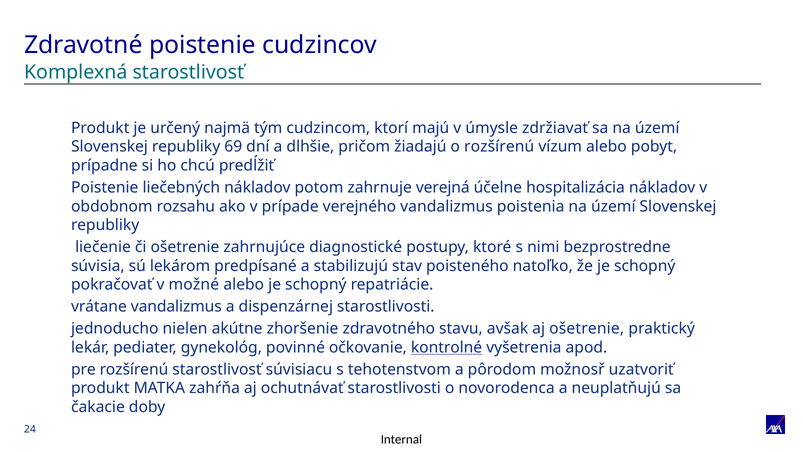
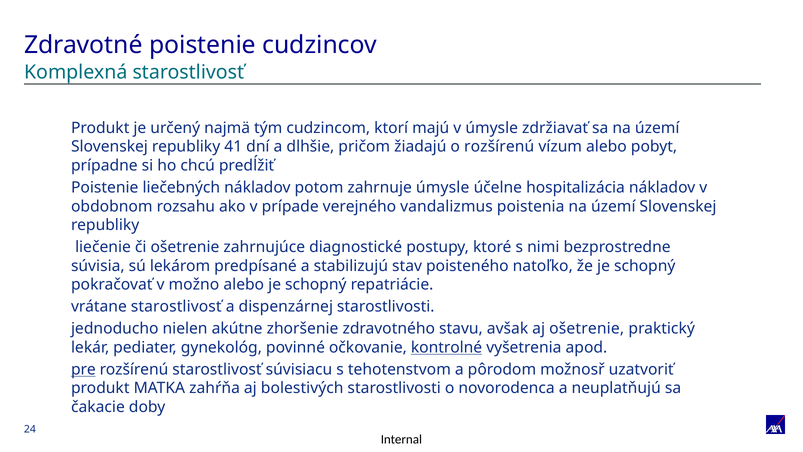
69: 69 -> 41
zahrnuje verejná: verejná -> úmysle
možné: možné -> možno
vrátane vandalizmus: vandalizmus -> starostlivosť
pre underline: none -> present
ochutnávať: ochutnávať -> bolestivých
